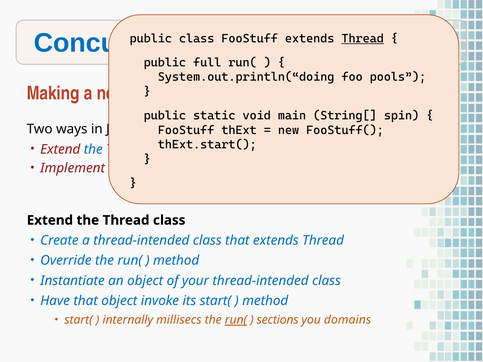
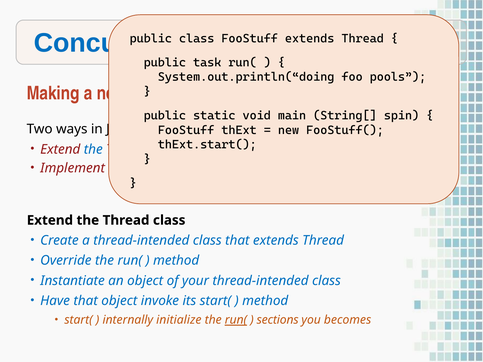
Thread at (363, 38) underline: present -> none
full: full -> task
millisecs: millisecs -> initialize
domains: domains -> becomes
